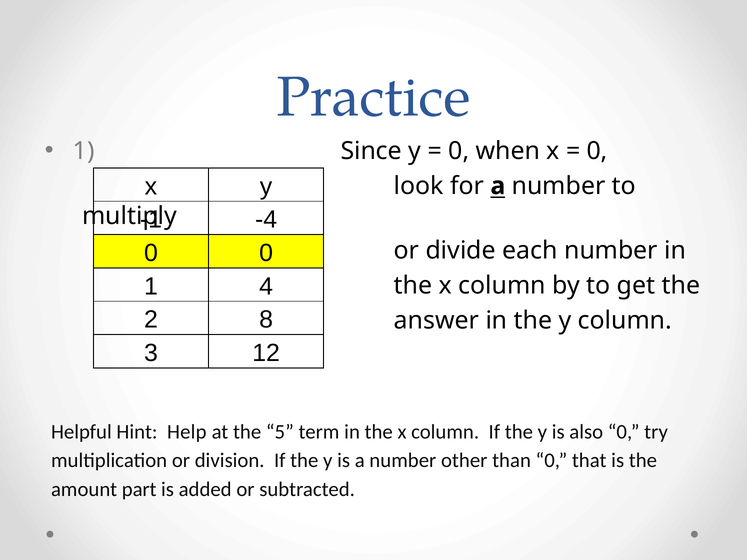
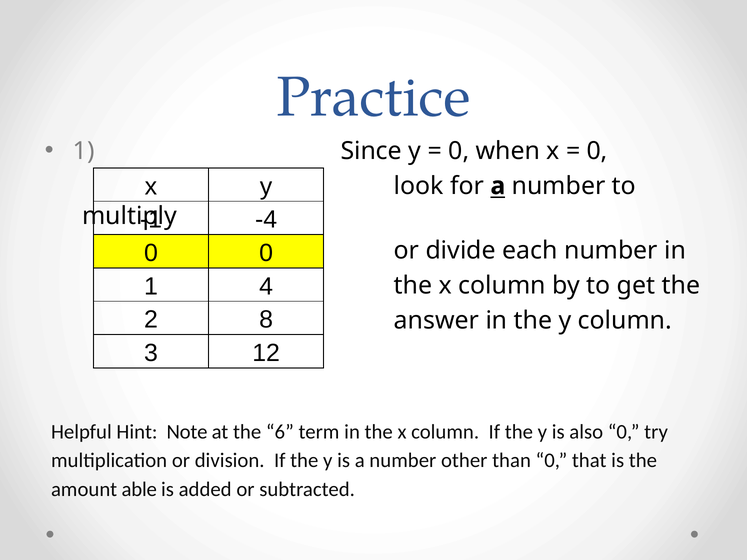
Help: Help -> Note
5: 5 -> 6
part: part -> able
